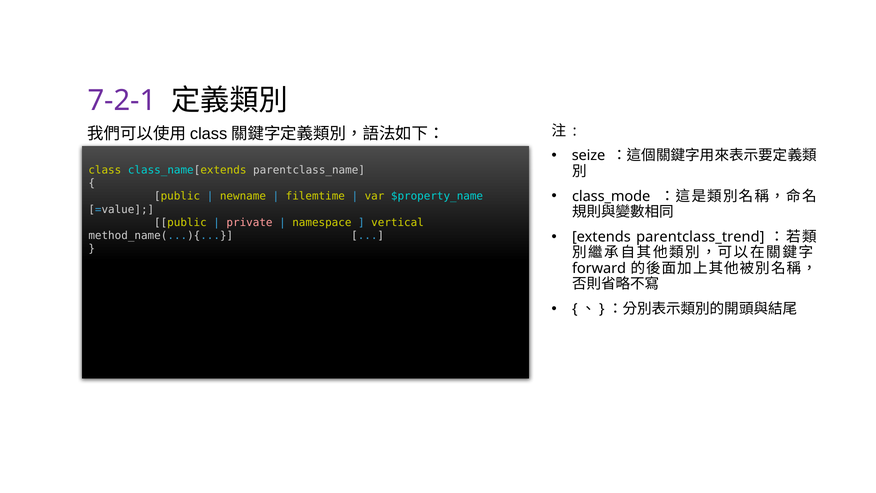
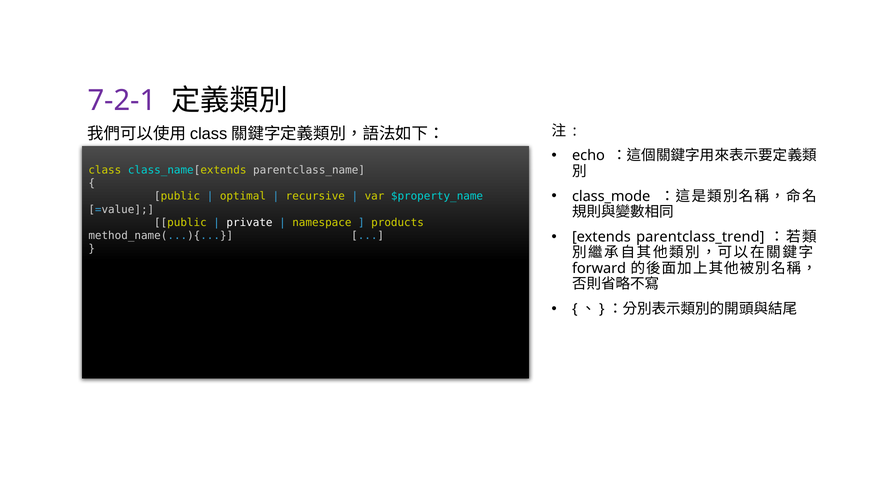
seize: seize -> echo
newname: newname -> optimal
filemtime: filemtime -> recursive
private colour: pink -> white
vertical: vertical -> products
